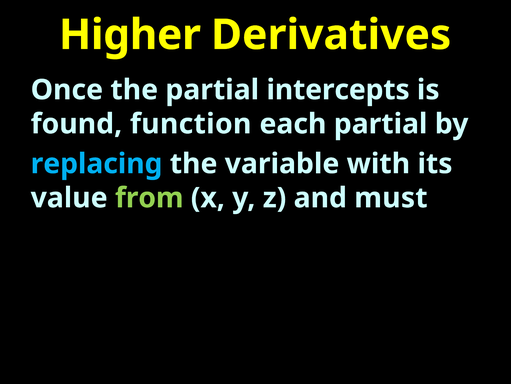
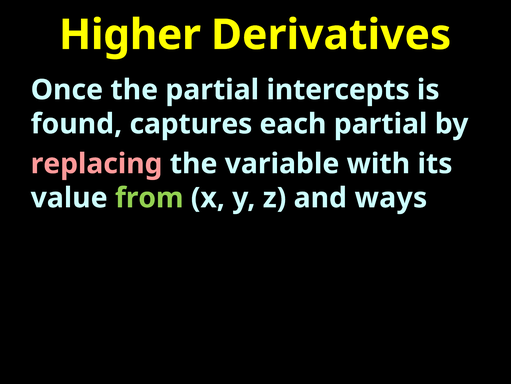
function: function -> captures
replacing colour: light blue -> pink
must: must -> ways
